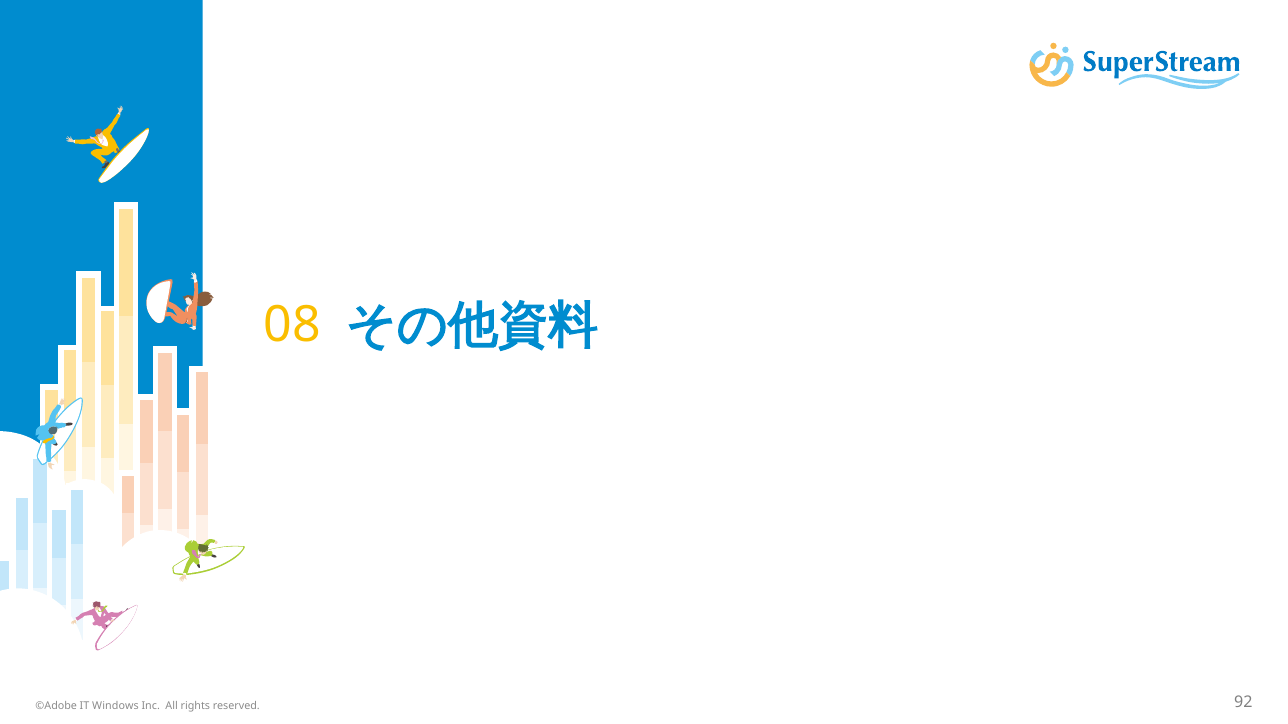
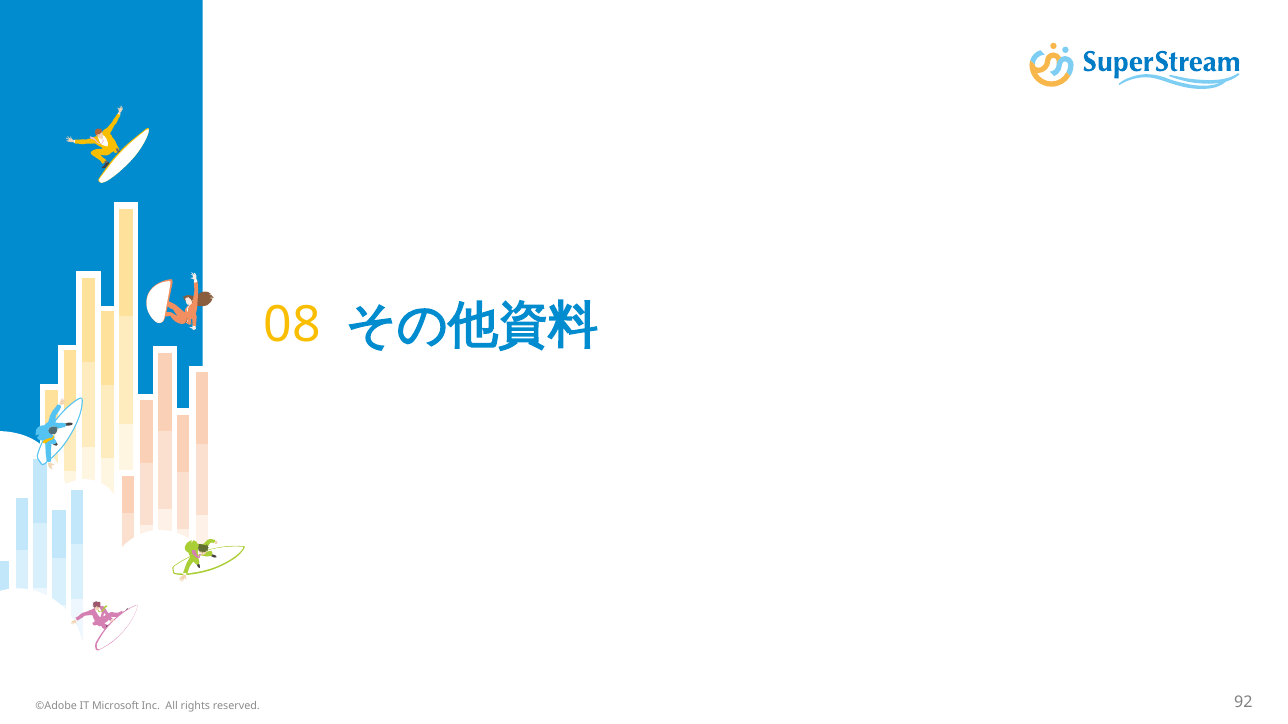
Windows: Windows -> Microsoft
